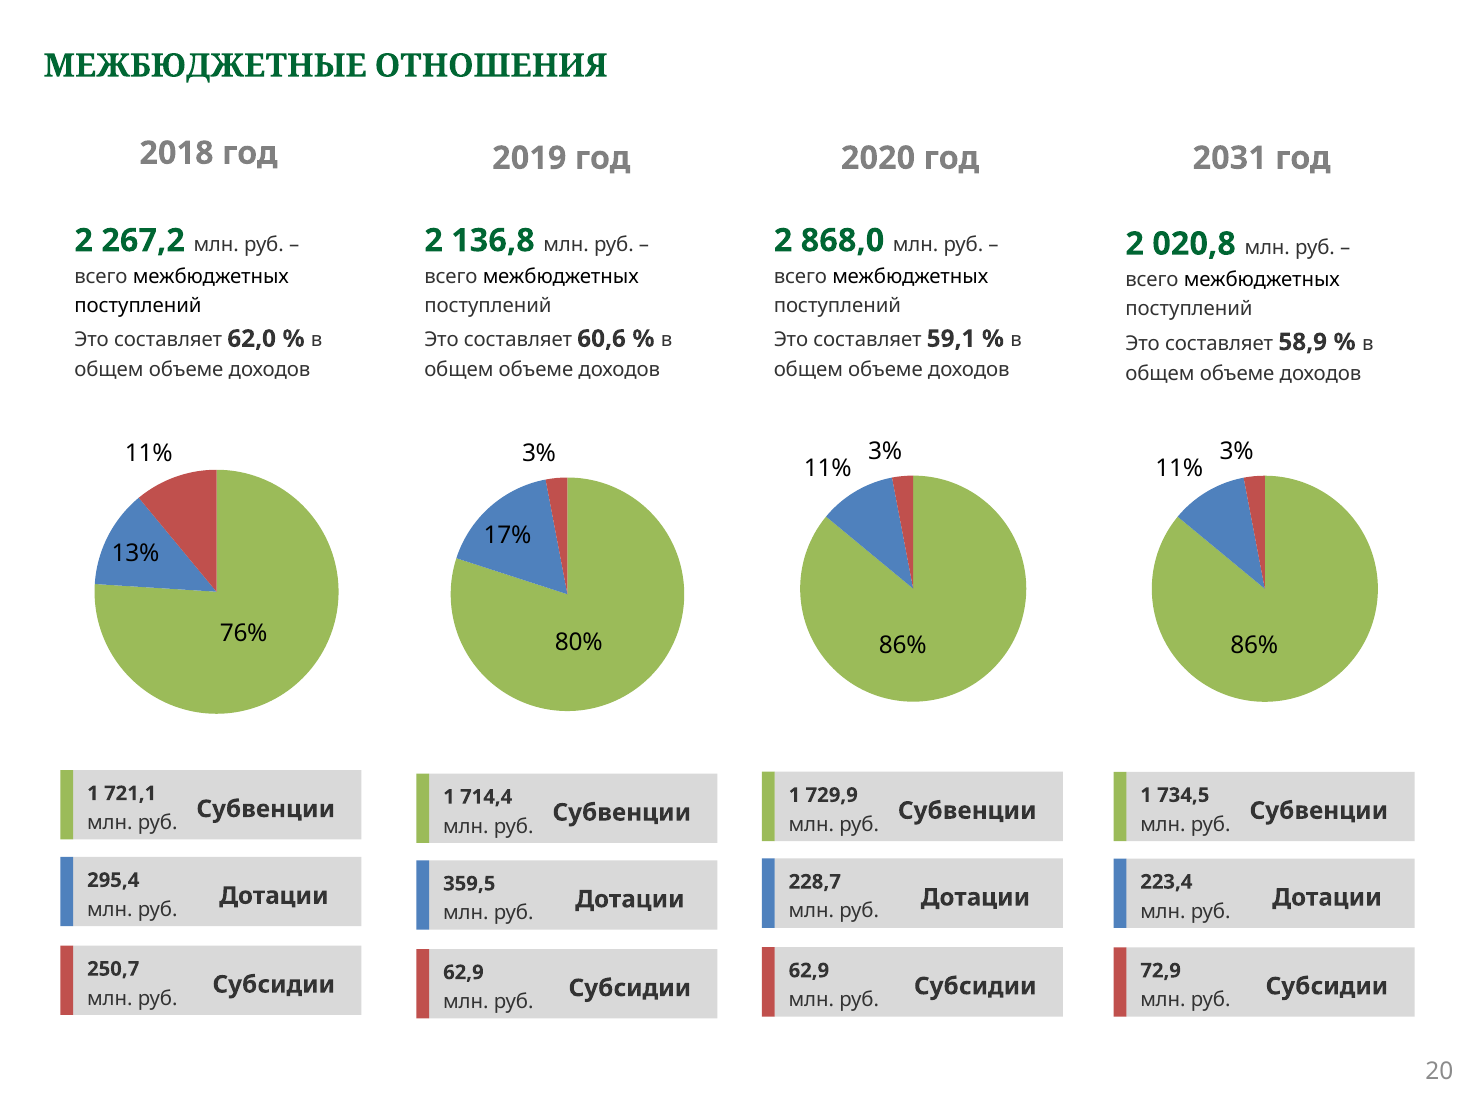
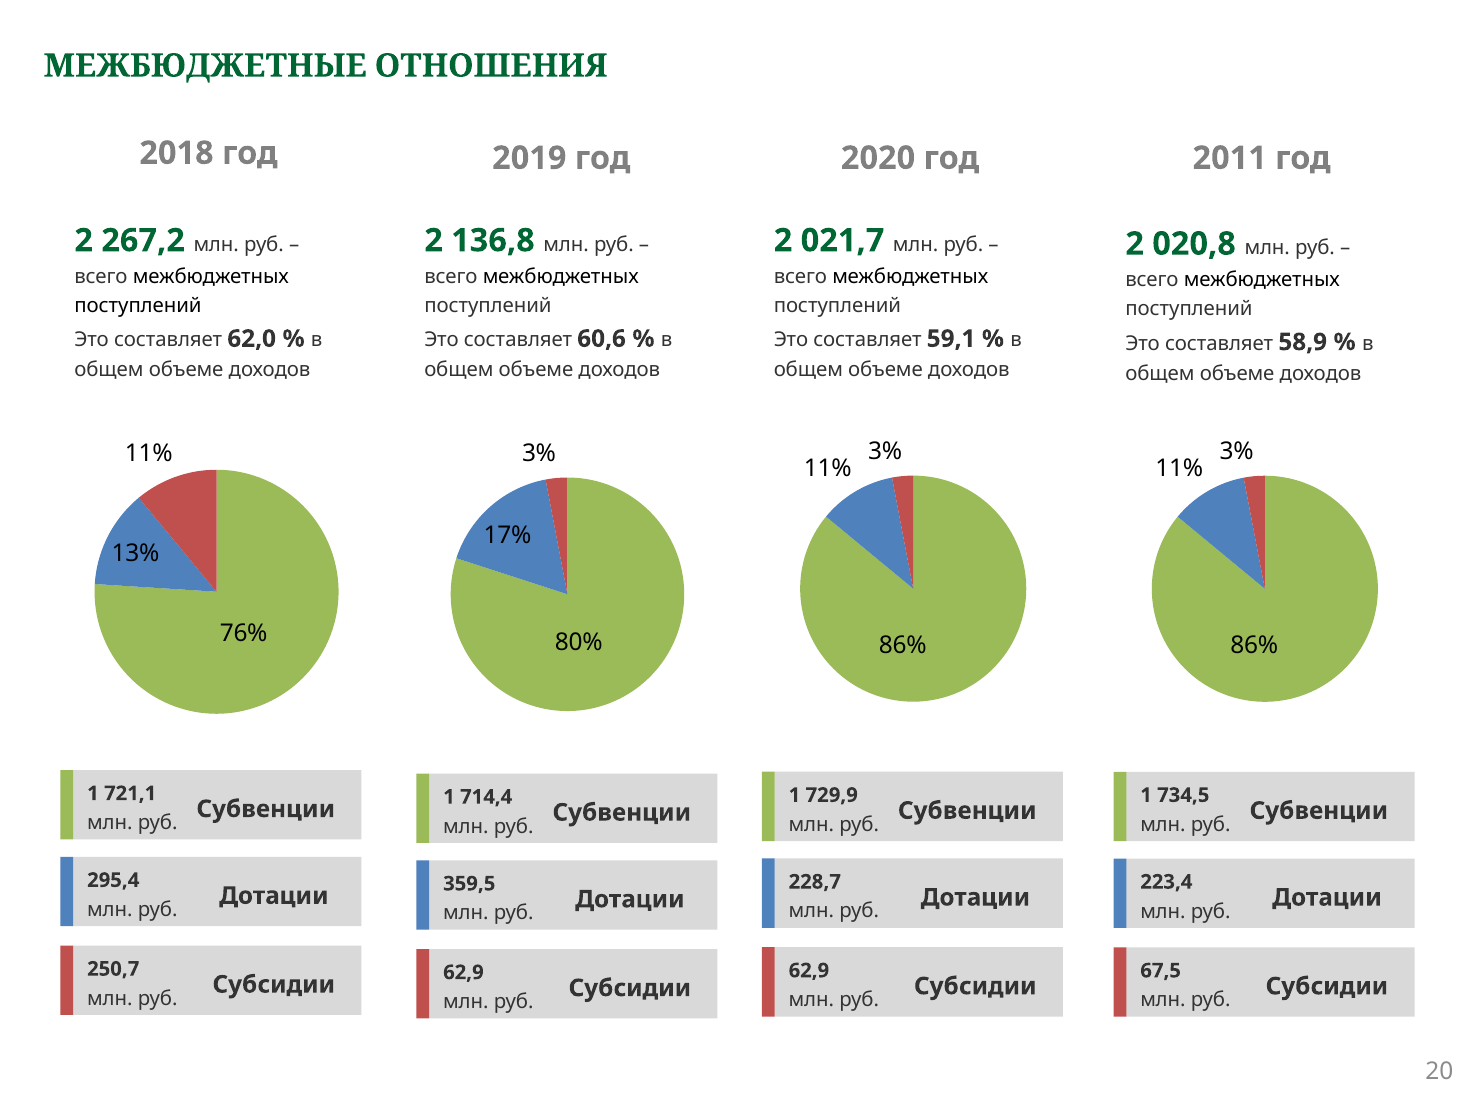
2031: 2031 -> 2011
868,0: 868,0 -> 021,7
72,9: 72,9 -> 67,5
